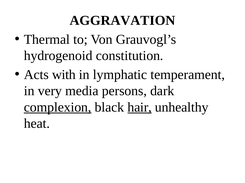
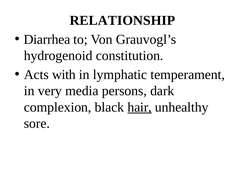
AGGRAVATION: AGGRAVATION -> RELATIONSHIP
Thermal: Thermal -> Diarrhea
complexion underline: present -> none
heat: heat -> sore
